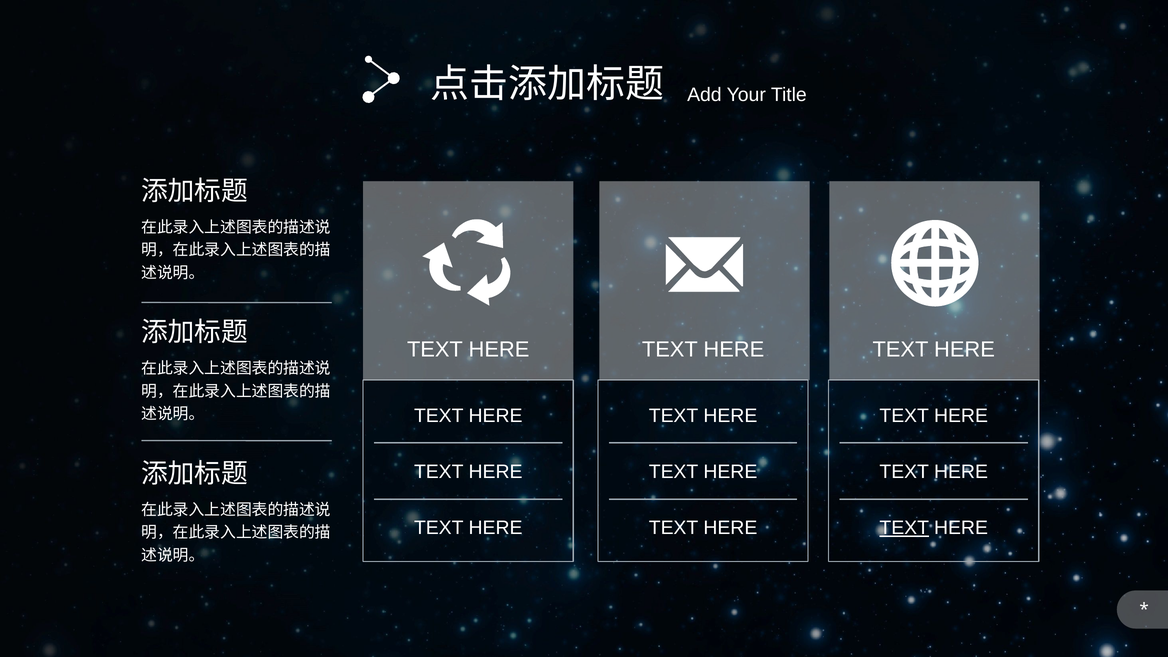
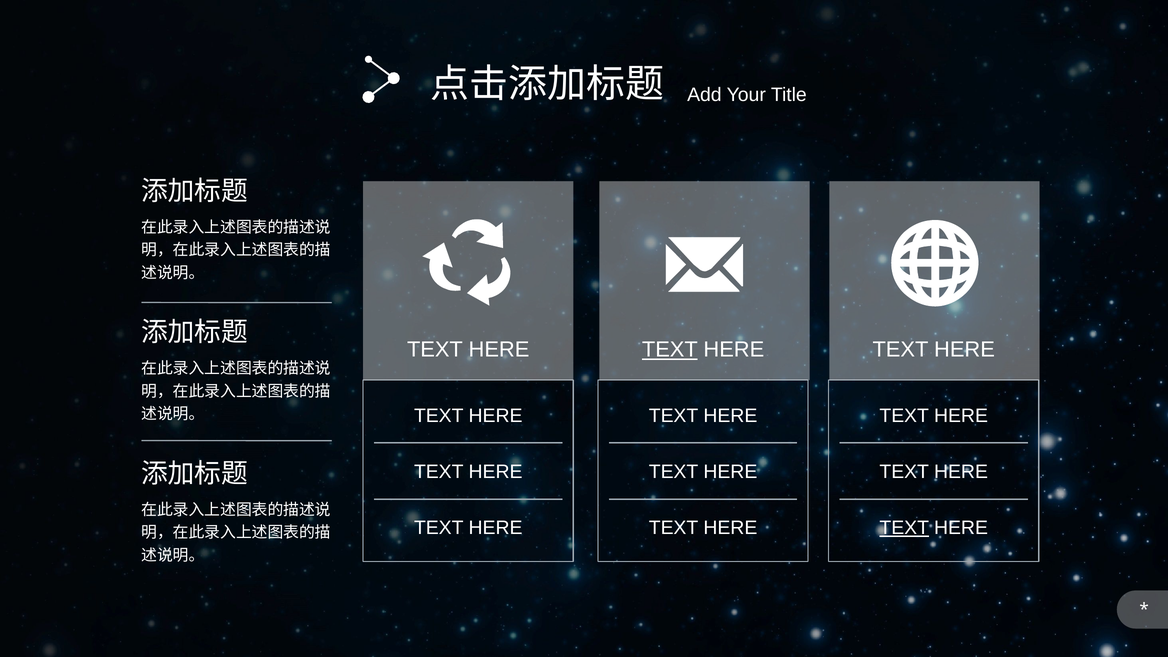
TEXT at (670, 350) underline: none -> present
